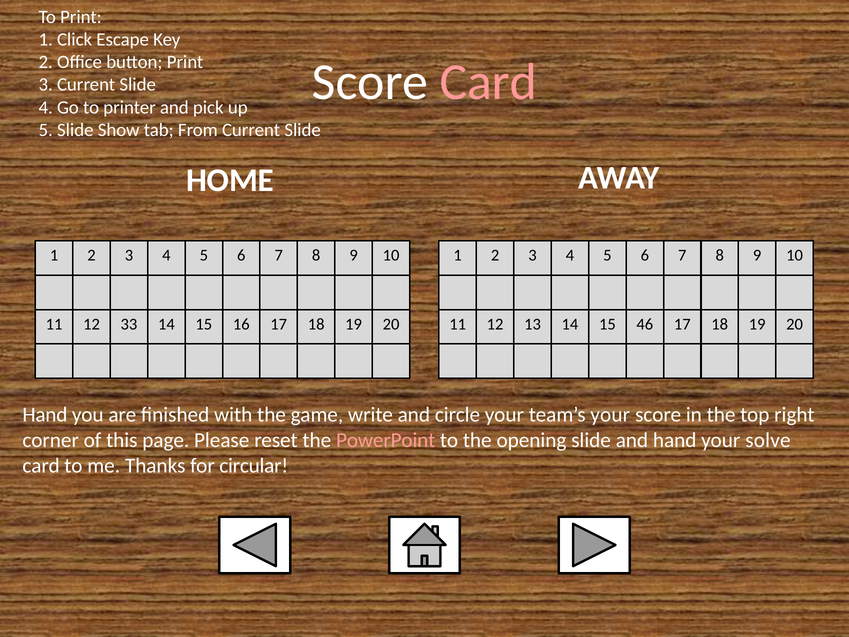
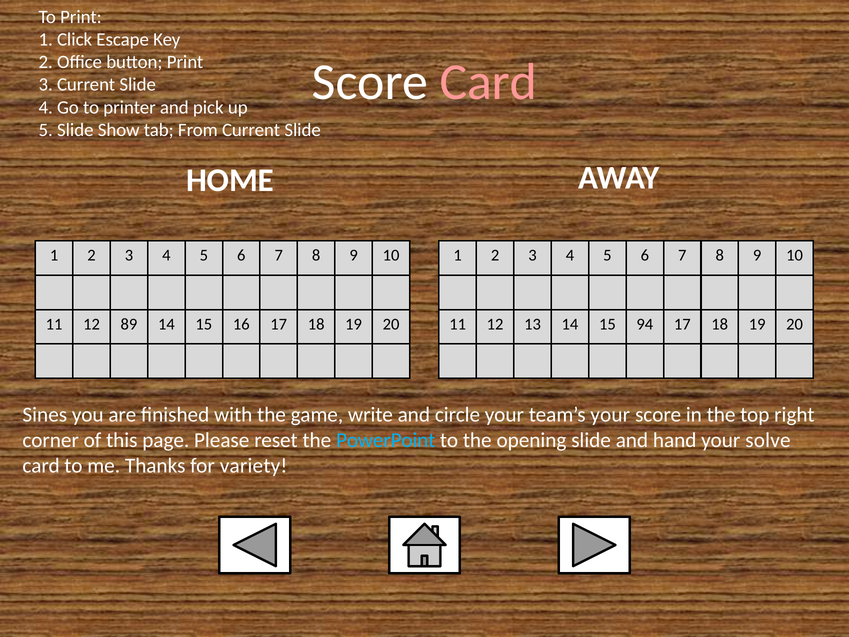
33: 33 -> 89
46: 46 -> 94
Hand at (45, 415): Hand -> Sines
PowerPoint colour: pink -> light blue
circular: circular -> variety
